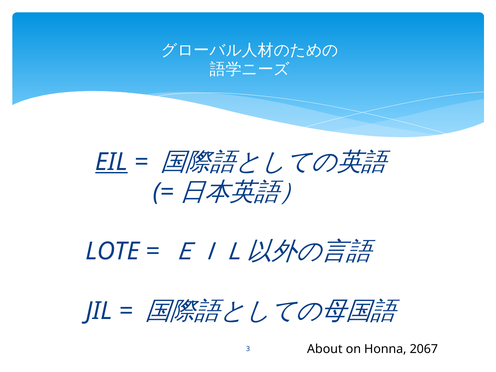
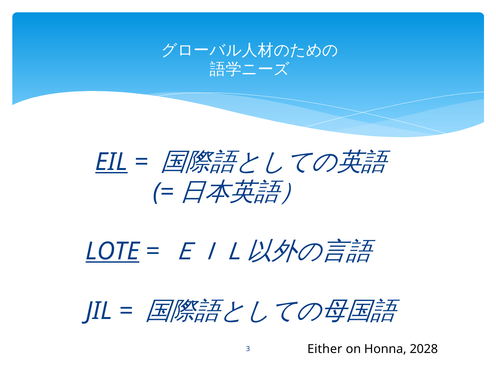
LOTE underline: none -> present
About: About -> Either
2067: 2067 -> 2028
